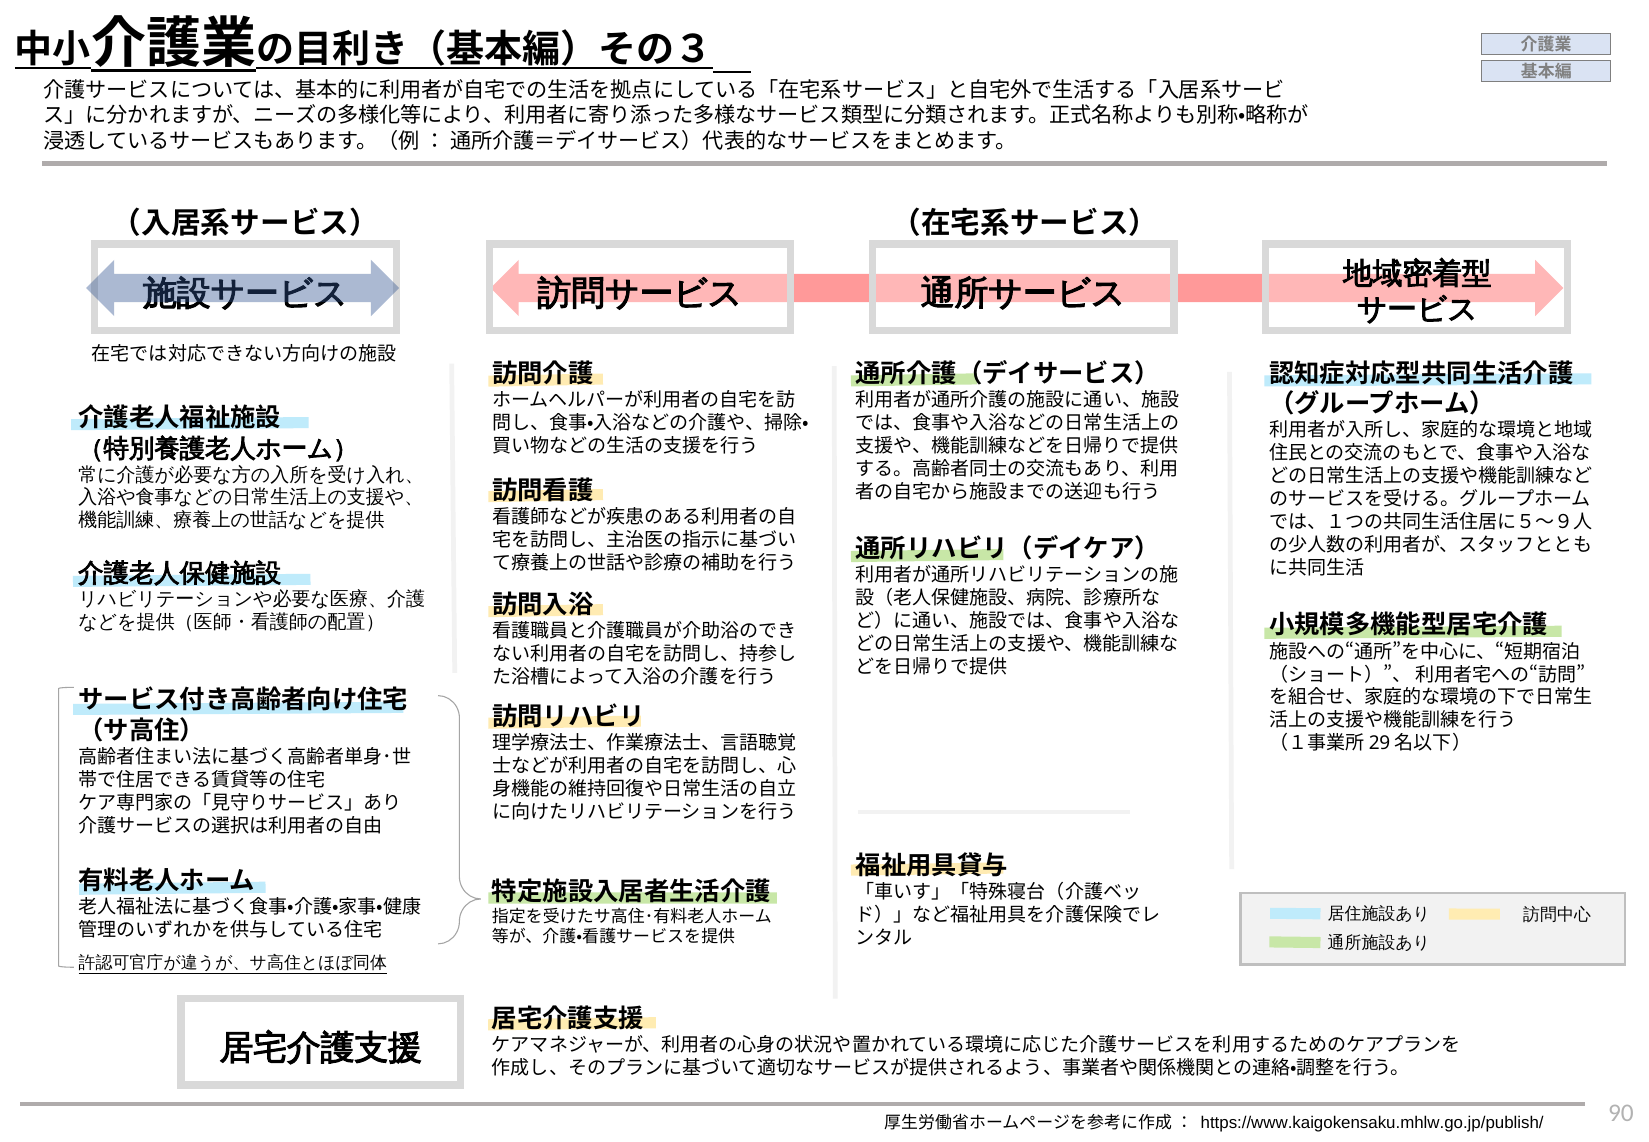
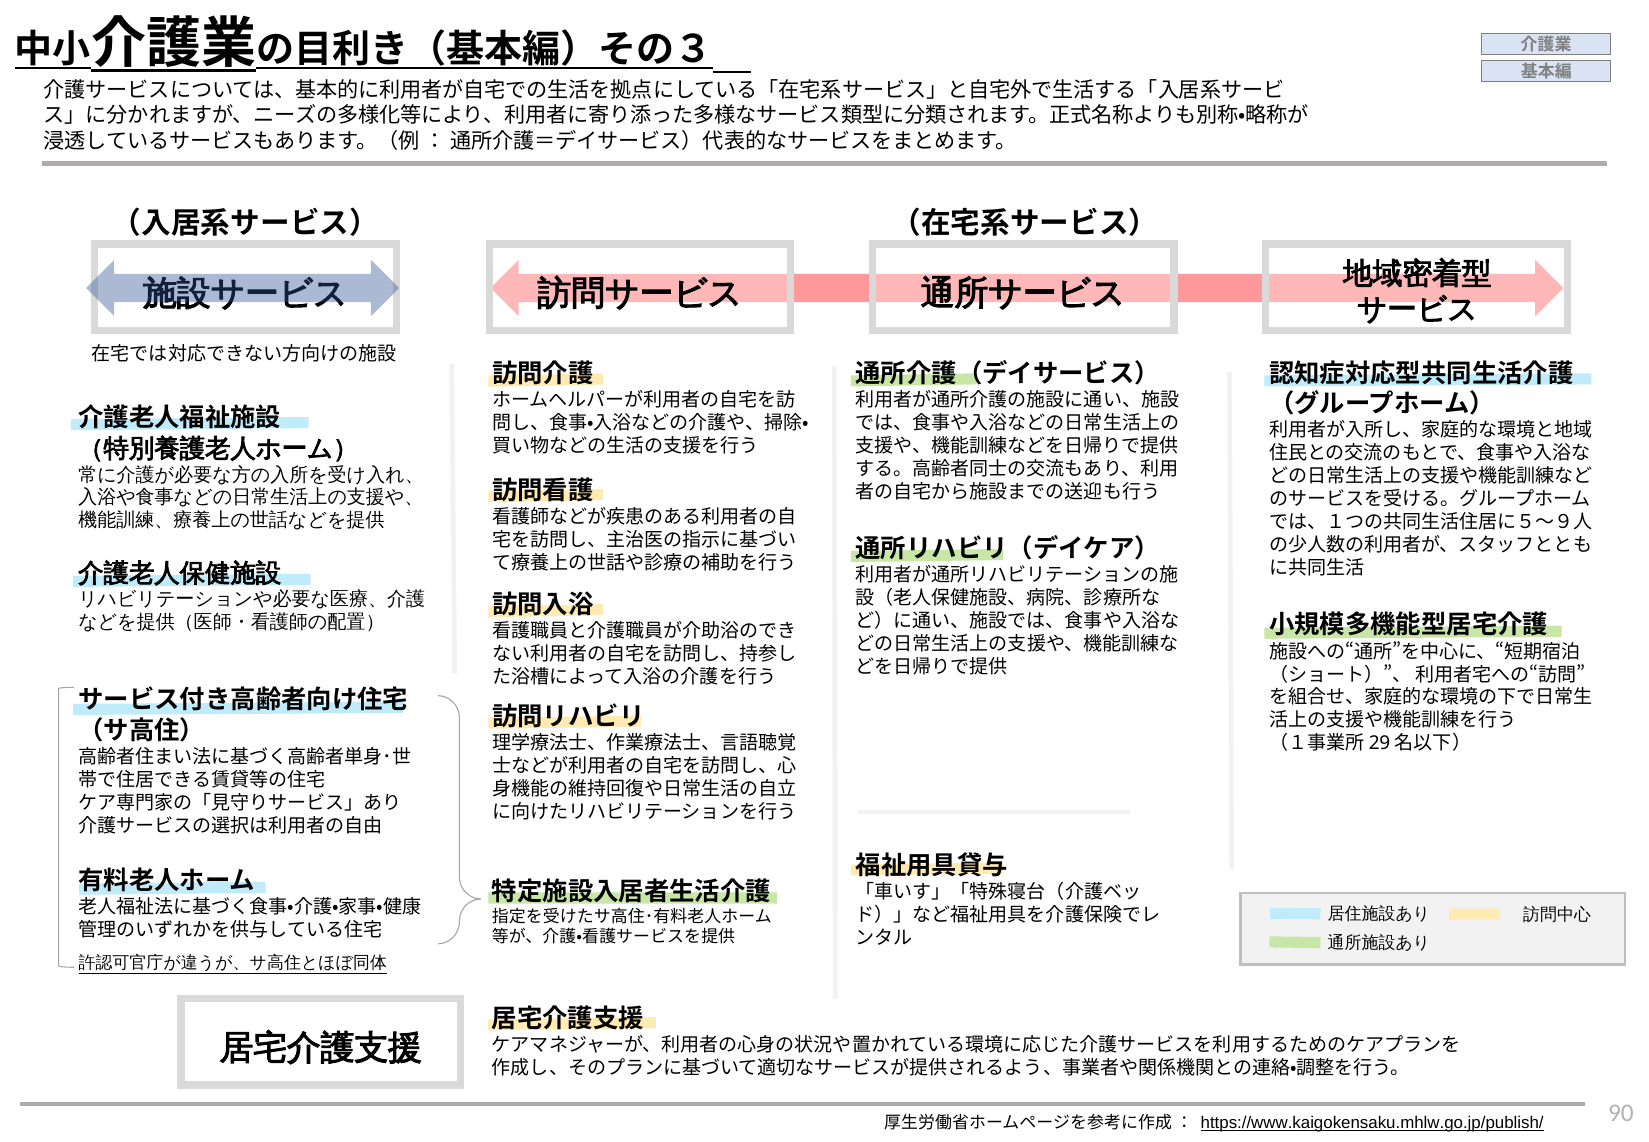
https://www.kaigokensaku.mhlw.go.jp/publish/ underline: none -> present
